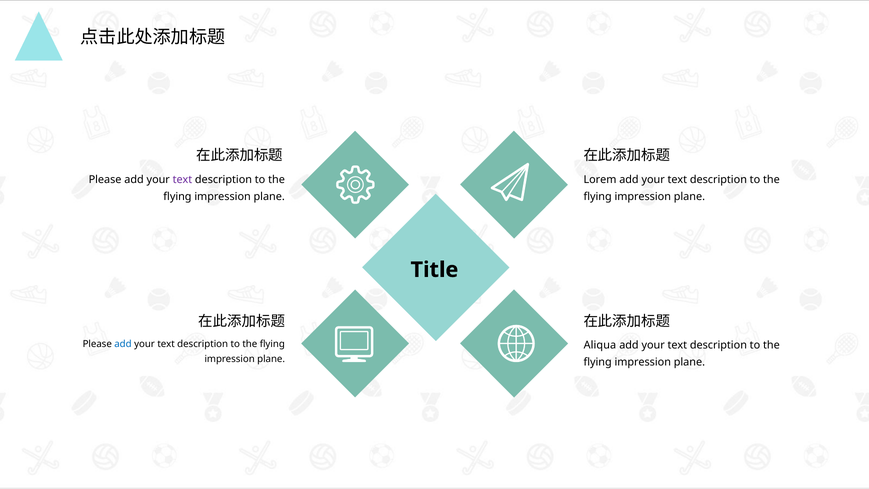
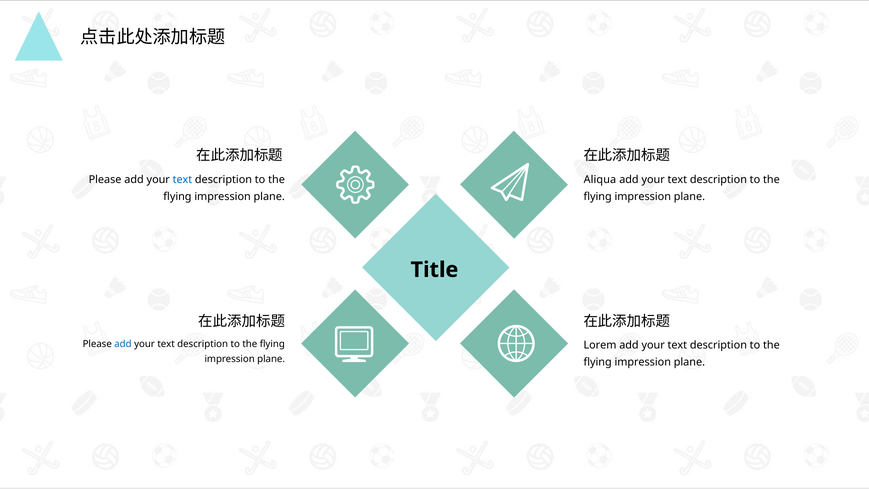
text at (182, 180) colour: purple -> blue
Lorem: Lorem -> Aliqua
Aliqua: Aliqua -> Lorem
